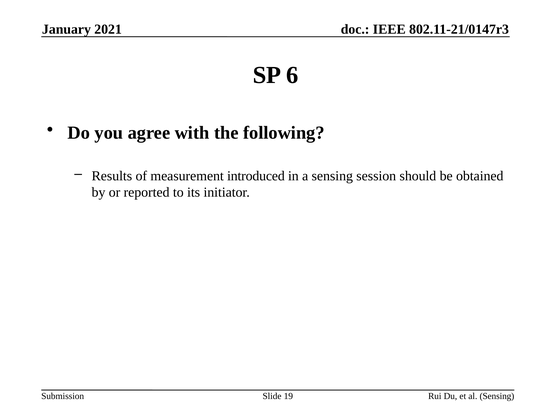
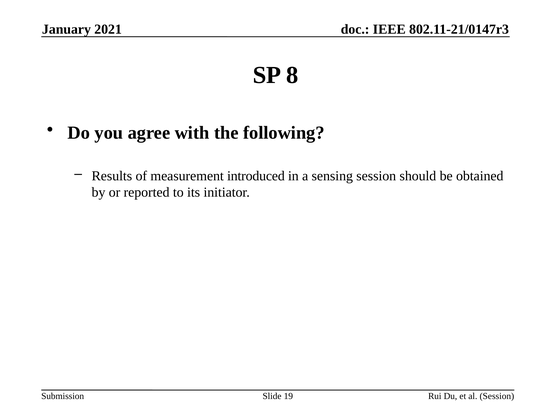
6: 6 -> 8
al Sensing: Sensing -> Session
